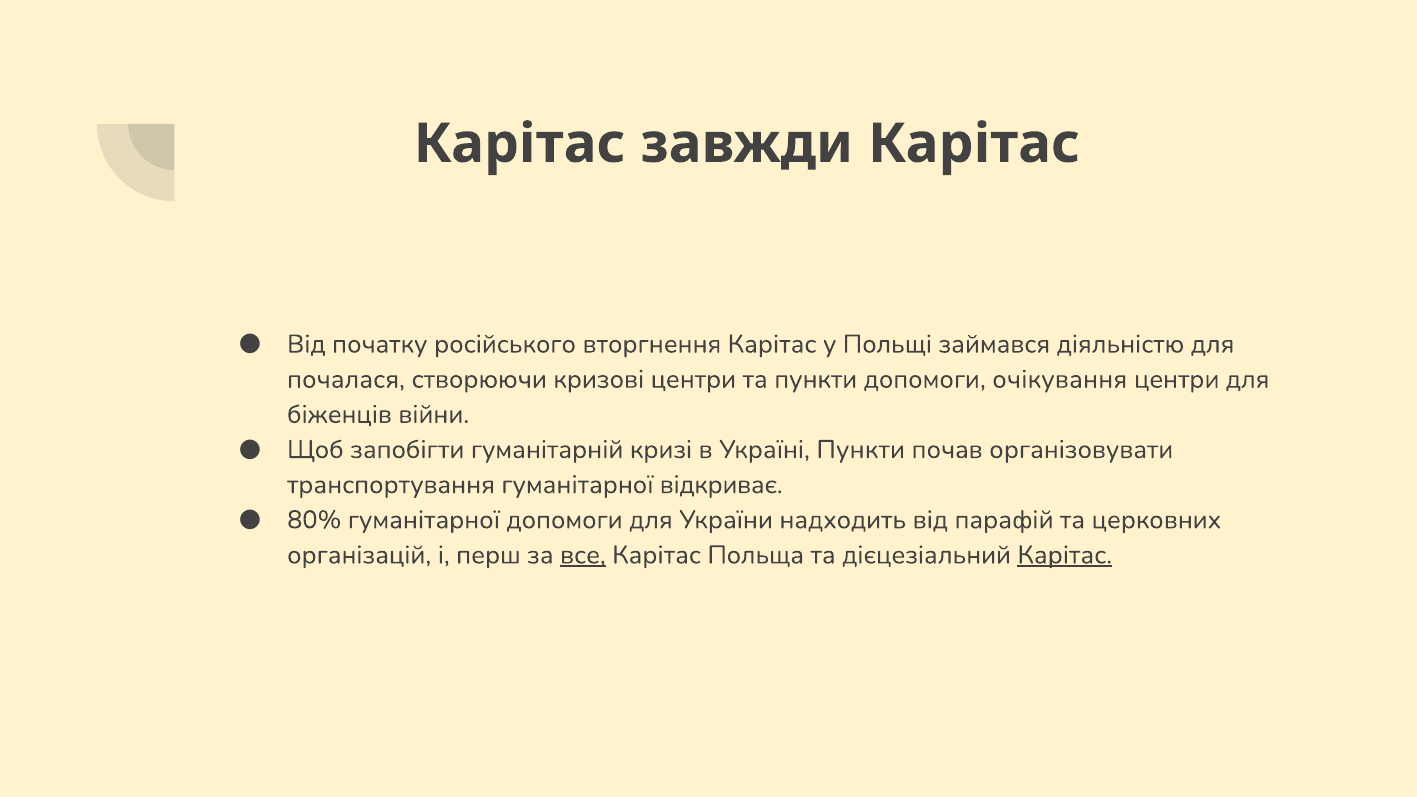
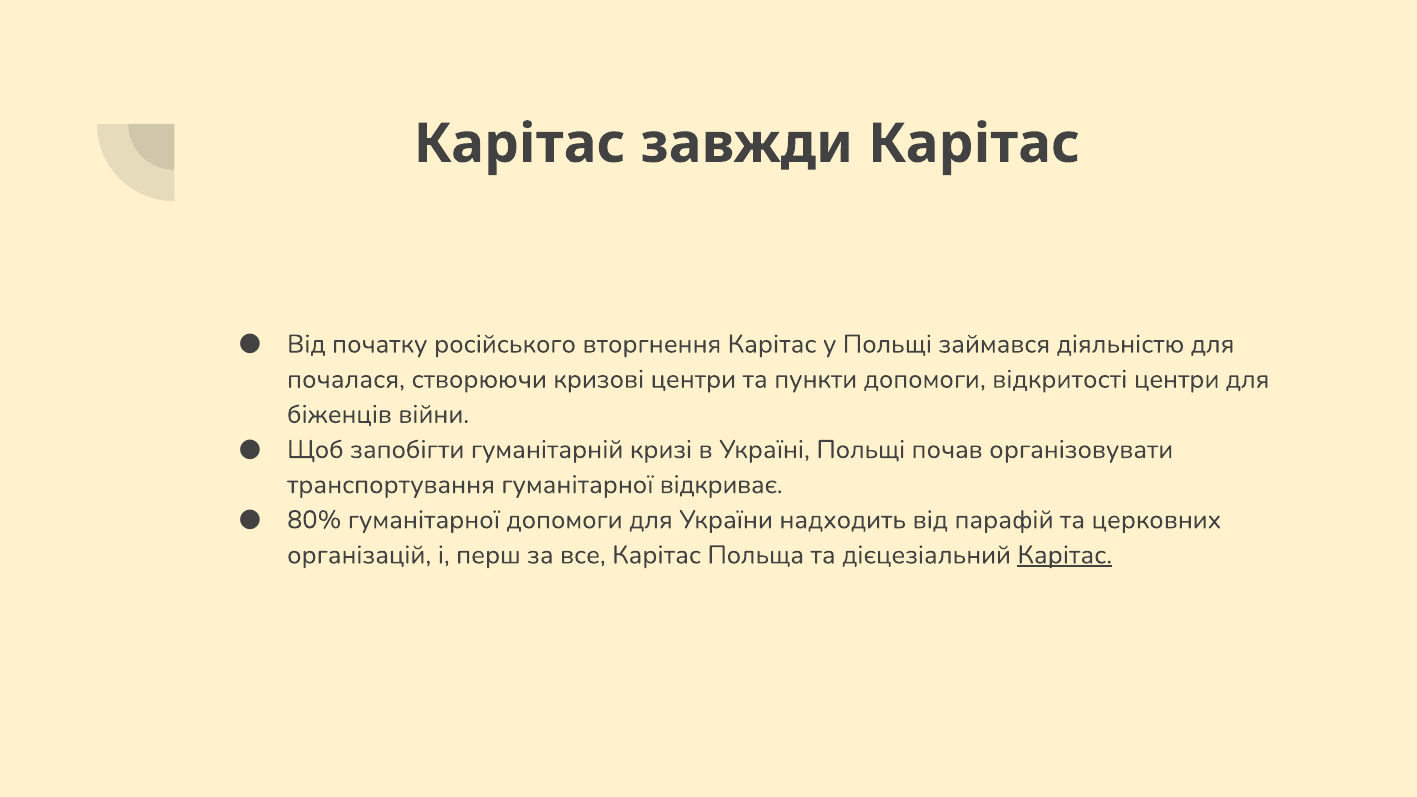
очікування: очікування -> відкритості
Україні Пункти: Пункти -> Польщі
все underline: present -> none
